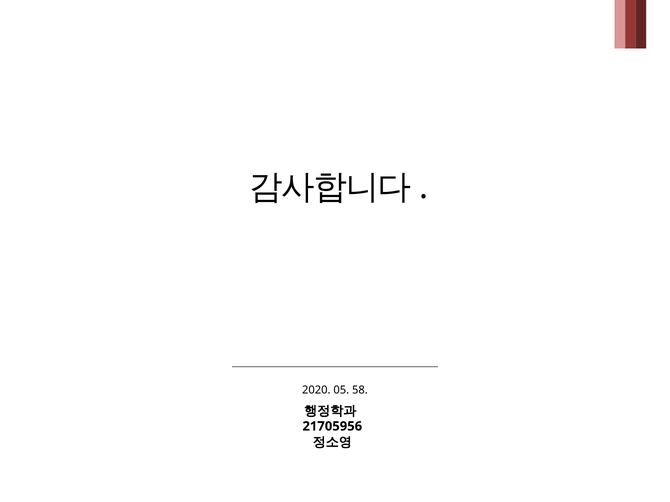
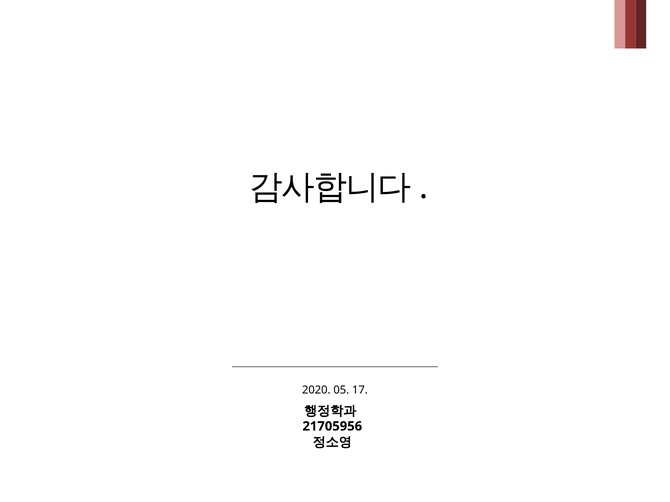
58: 58 -> 17
